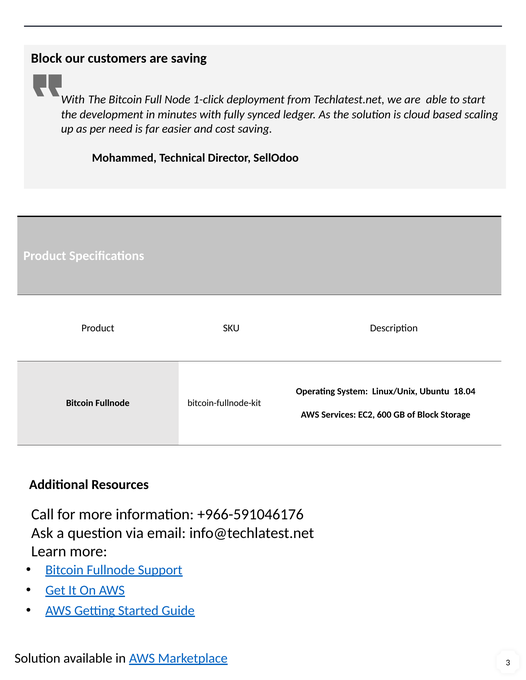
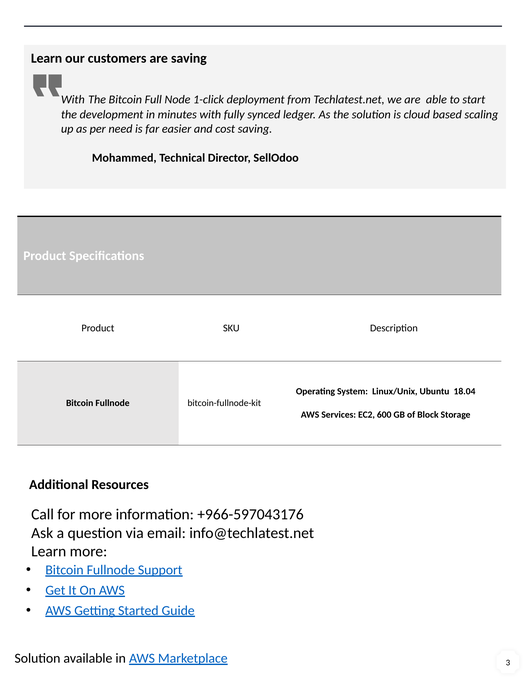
Block at (46, 58): Block -> Learn
+966-591046176: +966-591046176 -> +966-597043176
